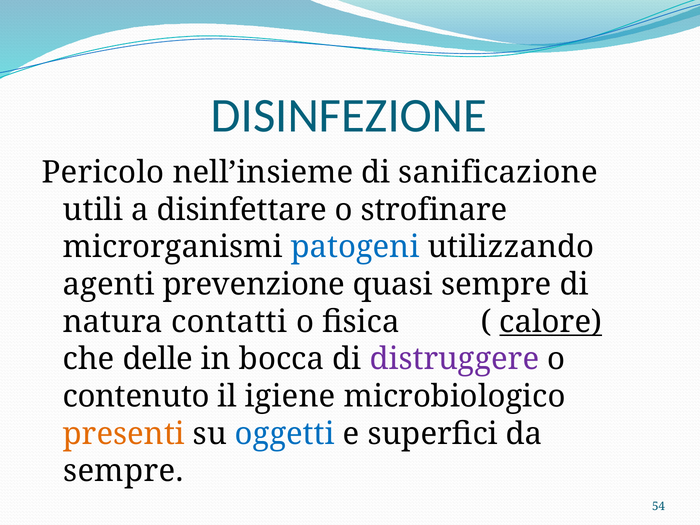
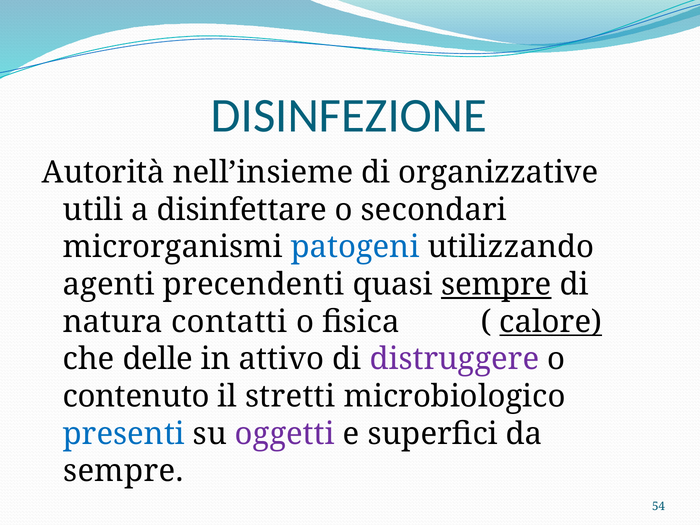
Pericolo: Pericolo -> Autorità
sanificazione: sanificazione -> organizzative
strofinare: strofinare -> secondari
prevenzione: prevenzione -> precendenti
sempre at (496, 284) underline: none -> present
bocca: bocca -> attivo
igiene: igiene -> stretti
presenti colour: orange -> blue
oggetti colour: blue -> purple
